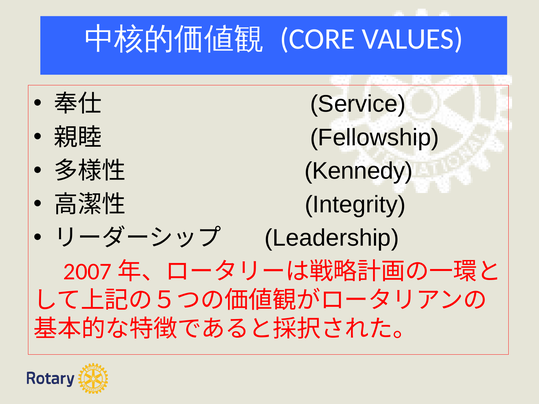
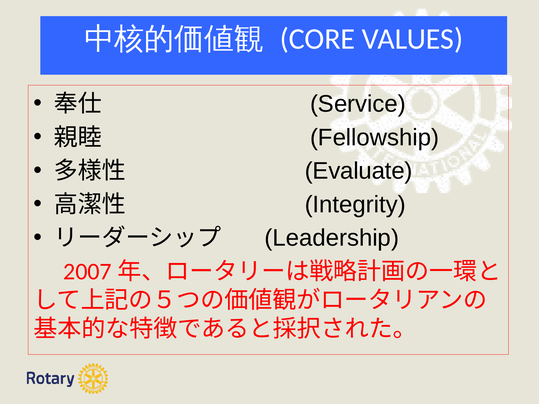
Kennedy: Kennedy -> Evaluate
